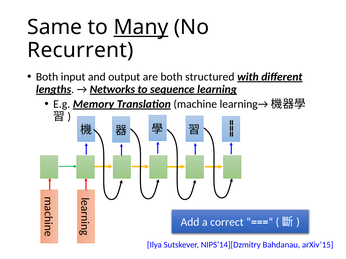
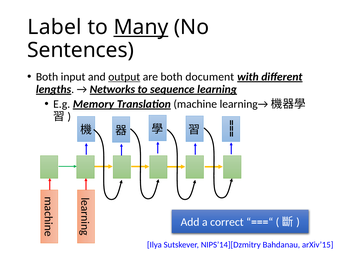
Same: Same -> Label
Recurrent: Recurrent -> Sentences
output underline: none -> present
structured: structured -> document
